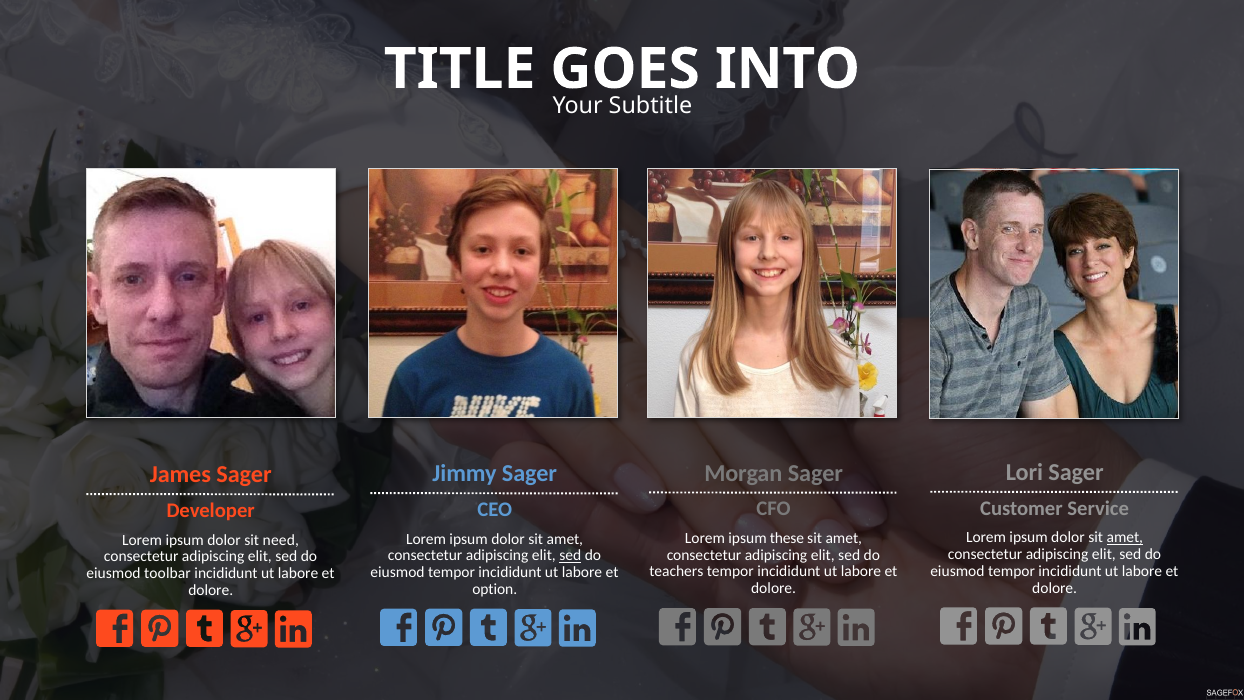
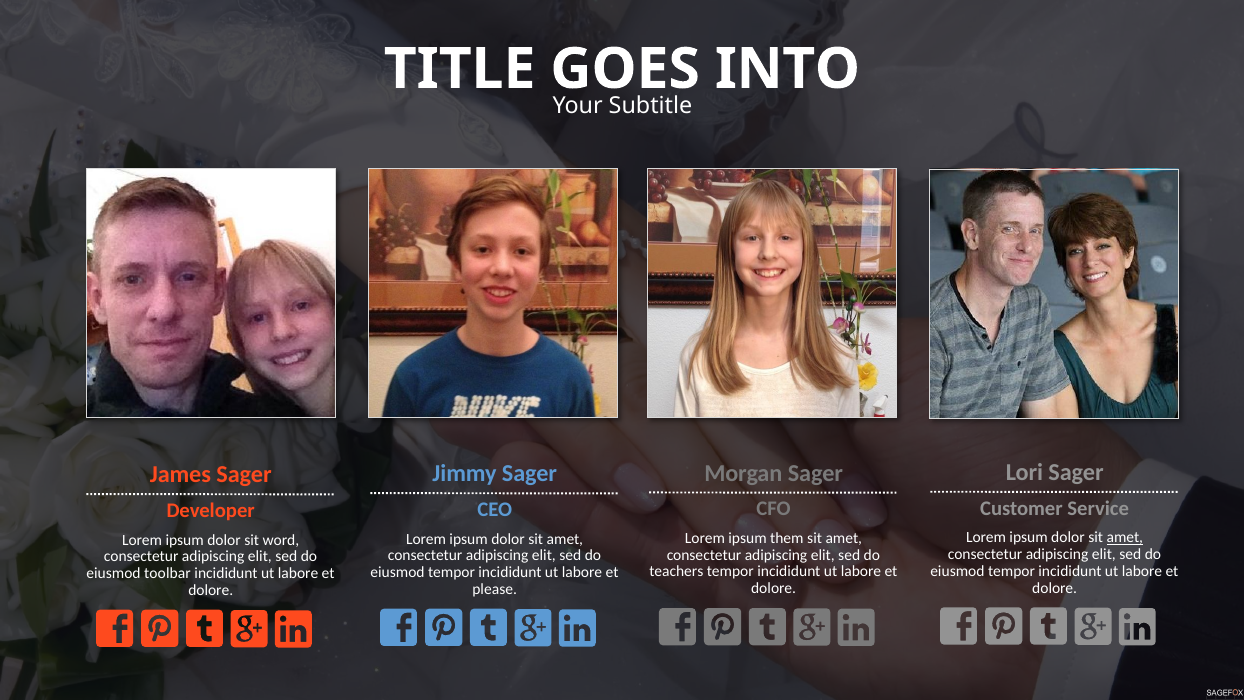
these: these -> them
need: need -> word
sed at (570, 556) underline: present -> none
option: option -> please
